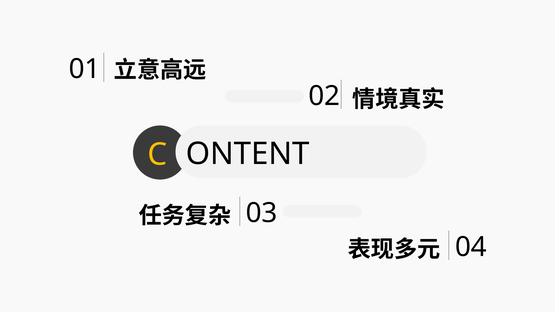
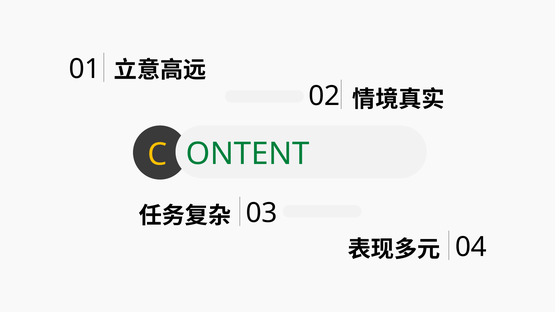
ONTENT colour: black -> green
